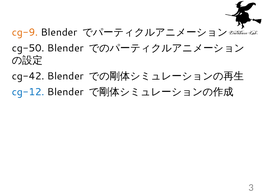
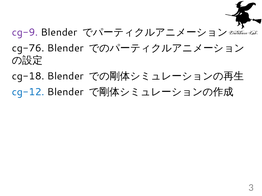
cg-9 colour: orange -> purple
cg-50: cg-50 -> cg-76
cg-42: cg-42 -> cg-18
